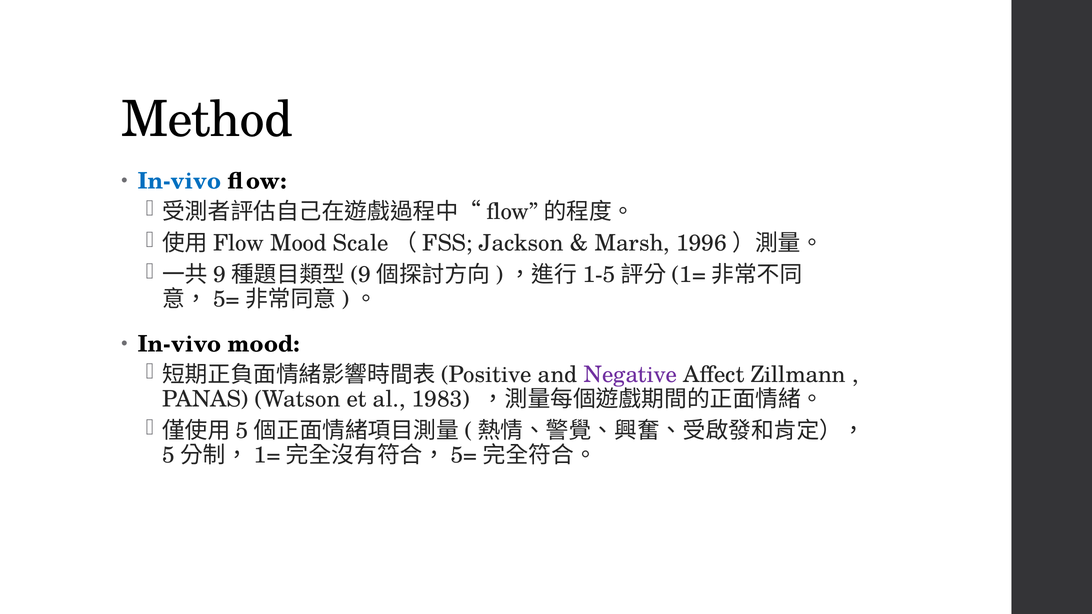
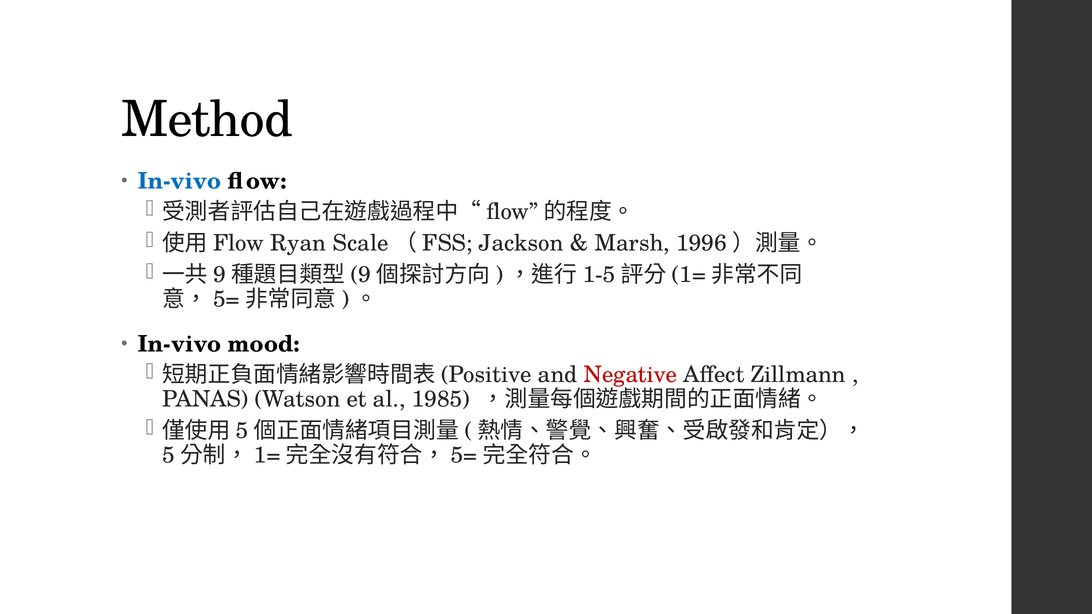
Mood at (299, 243): Mood -> Ryan
Negative colour: purple -> red
1983: 1983 -> 1985
